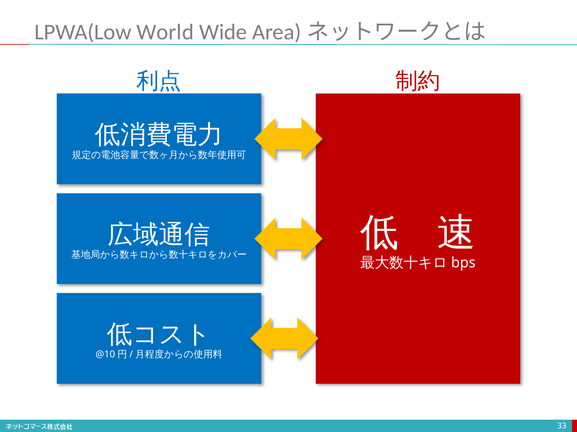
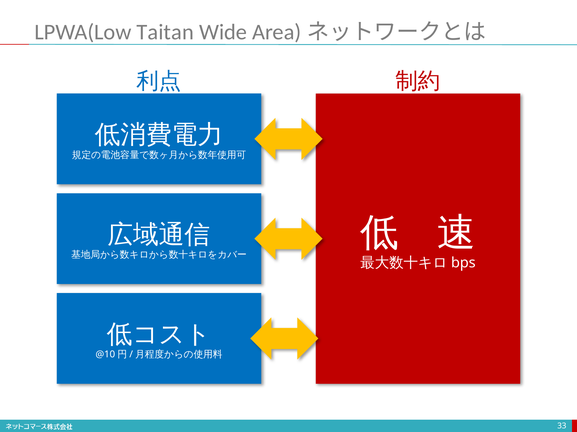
World: World -> Taitan
